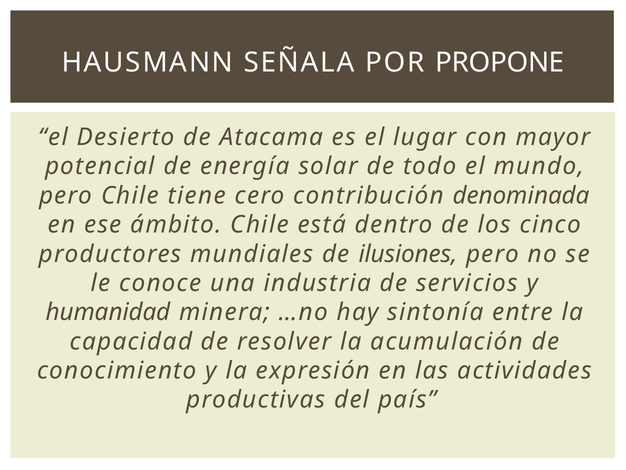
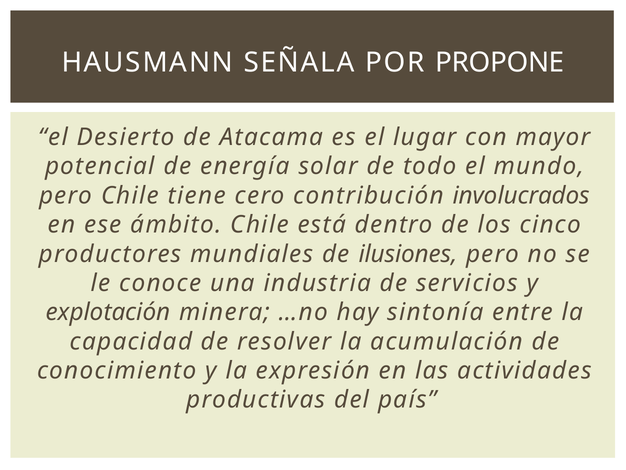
denominada: denominada -> involucrados
humanidad: humanidad -> explotación
